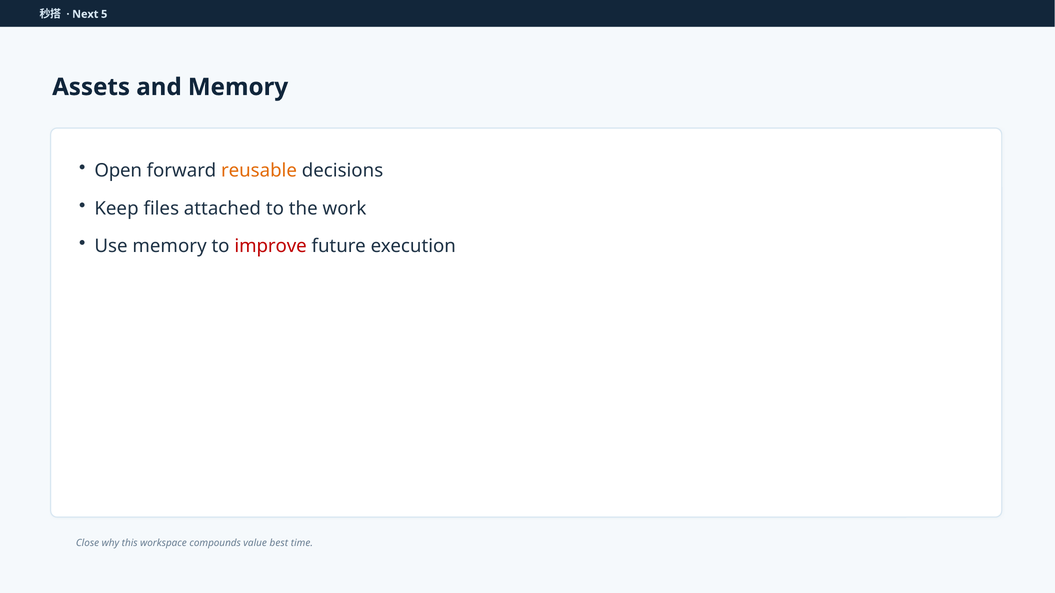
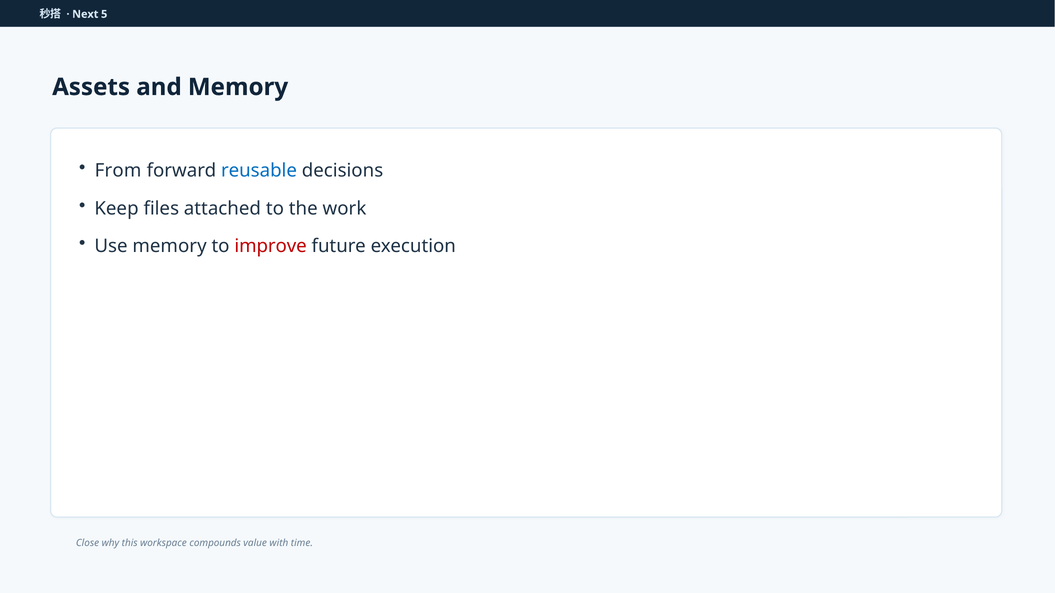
Open: Open -> From
reusable colour: orange -> blue
best: best -> with
